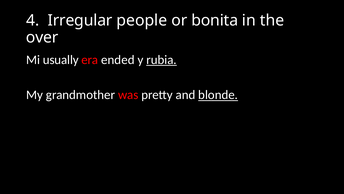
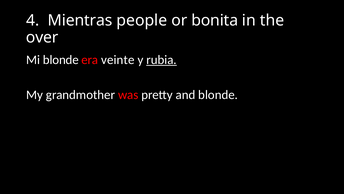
Irregular: Irregular -> Mientras
Mi usually: usually -> blonde
ended: ended -> veinte
blonde at (218, 95) underline: present -> none
